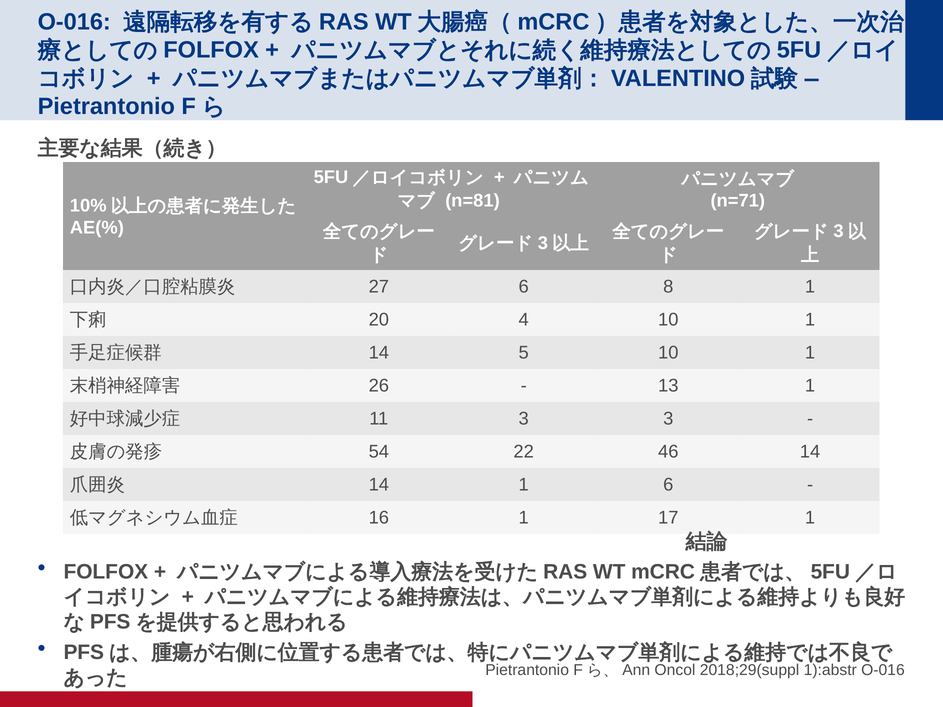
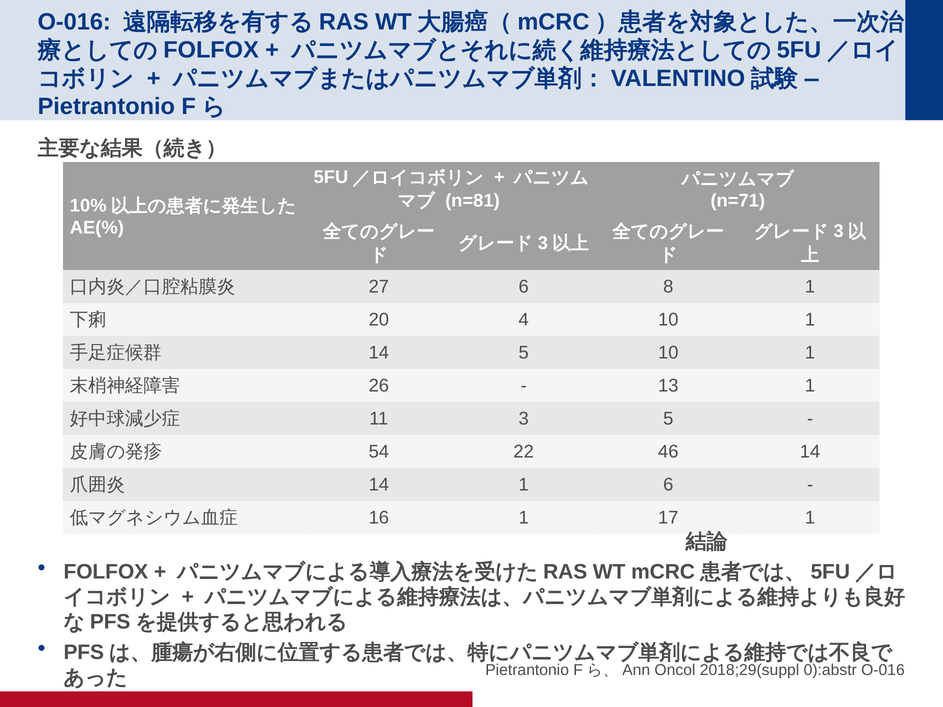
3 3: 3 -> 5
1):abstr: 1):abstr -> 0):abstr
